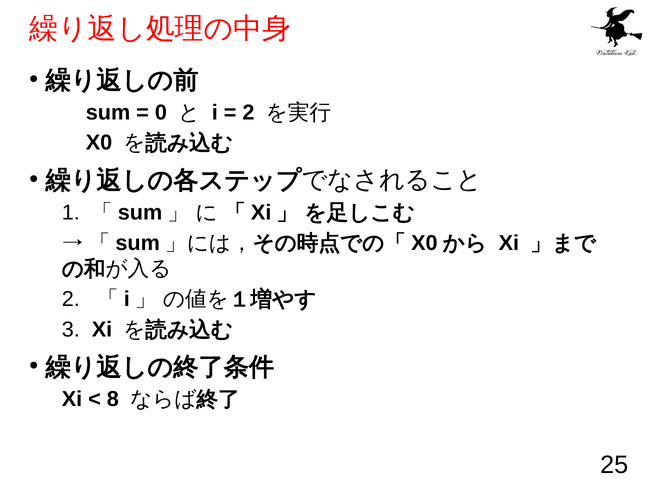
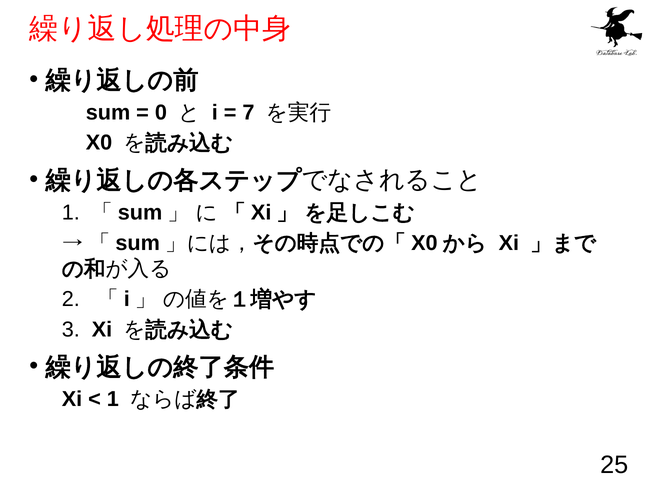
2 at (248, 113): 2 -> 7
8 at (113, 400): 8 -> 1
